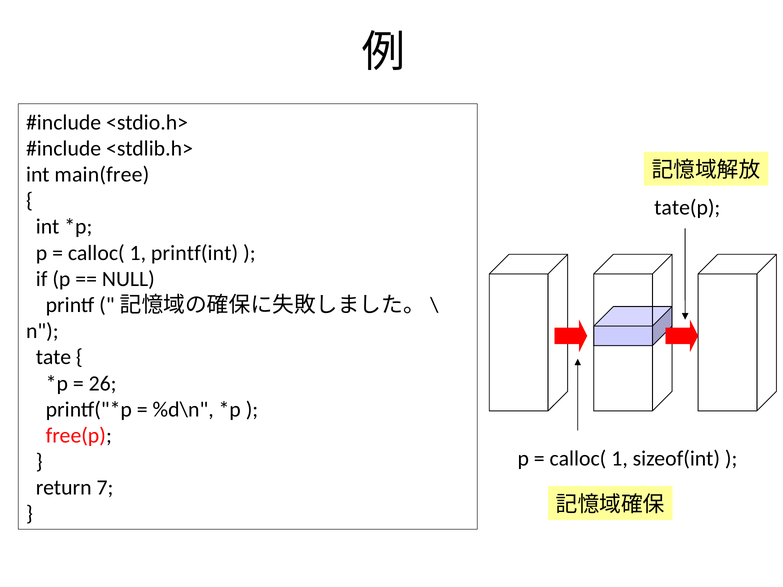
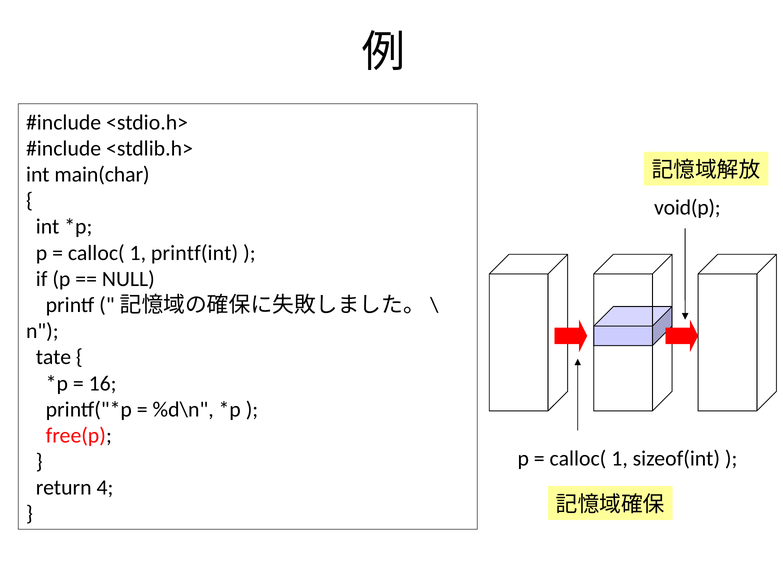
main(free: main(free -> main(char
tate(p: tate(p -> void(p
26: 26 -> 16
7: 7 -> 4
